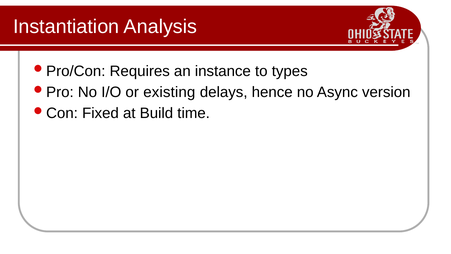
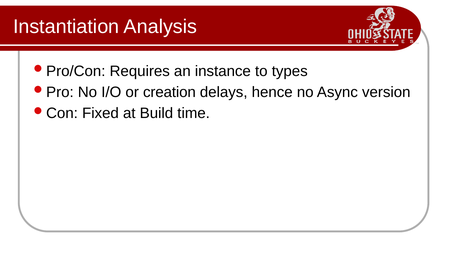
existing: existing -> creation
